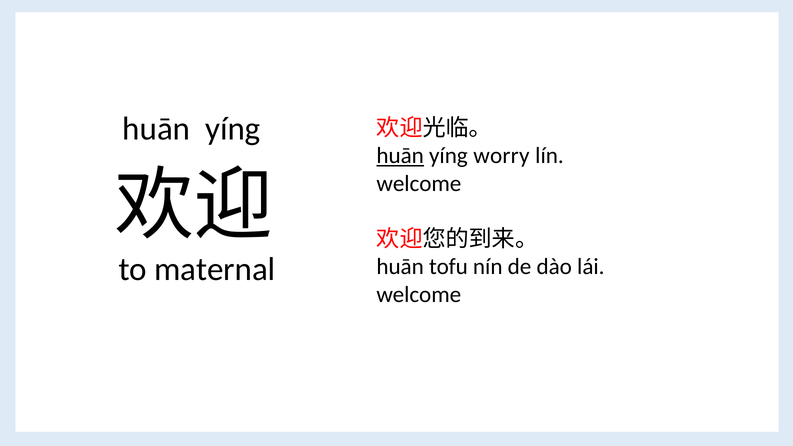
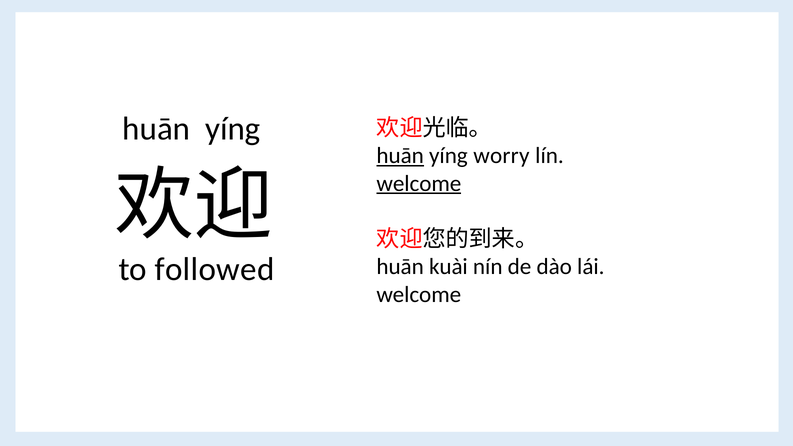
welcome at (419, 183) underline: none -> present
maternal: maternal -> followed
tofu: tofu -> kuài
